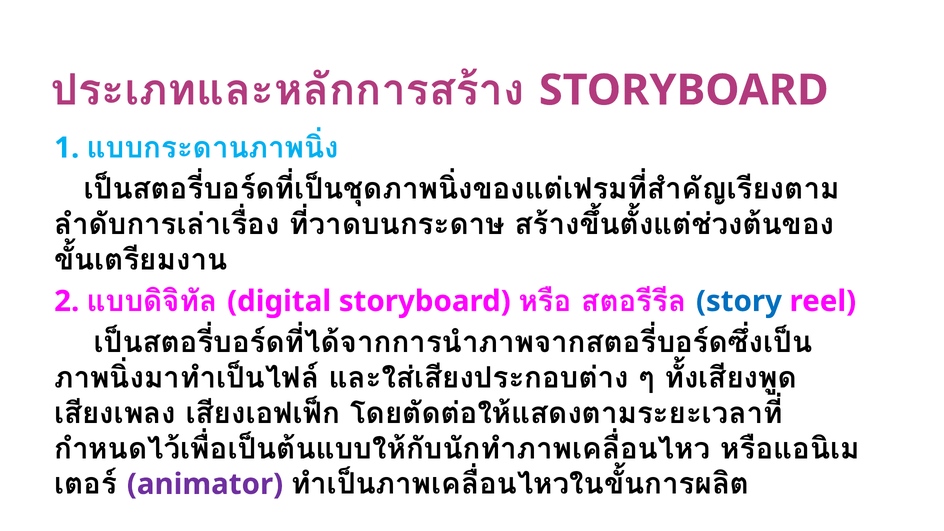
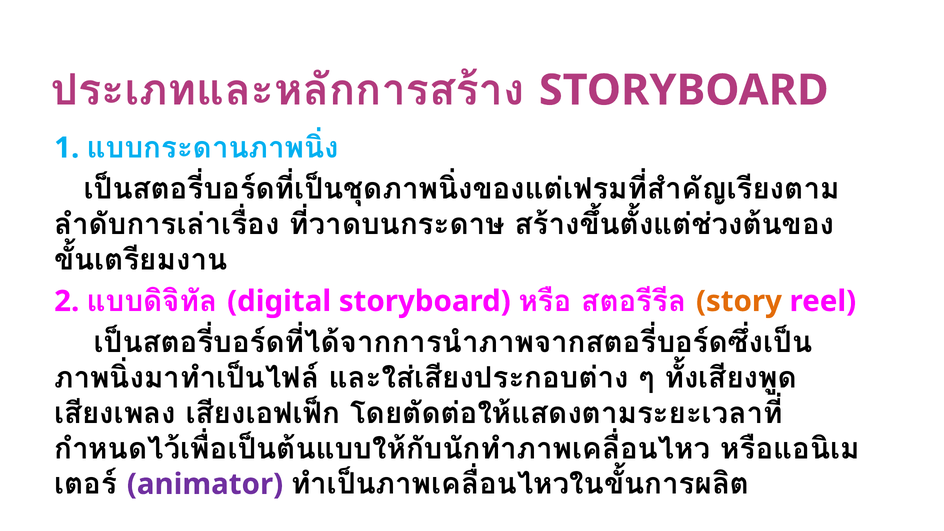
story colour: blue -> orange
